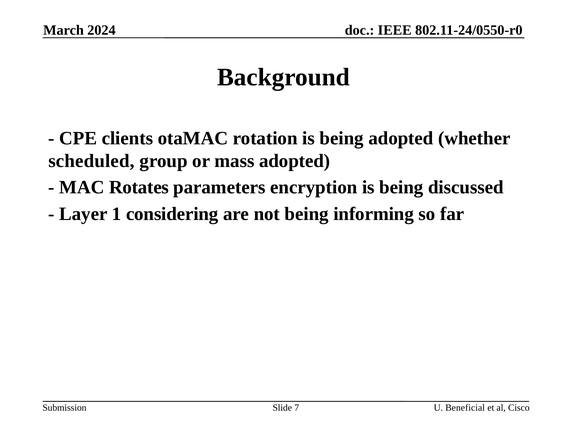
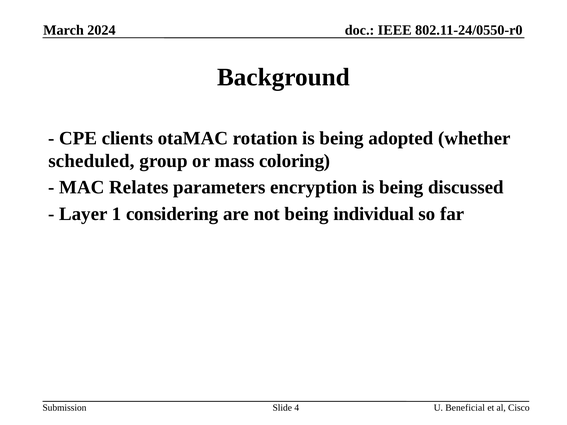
mass adopted: adopted -> coloring
Rotates: Rotates -> Relates
informing: informing -> individual
7: 7 -> 4
